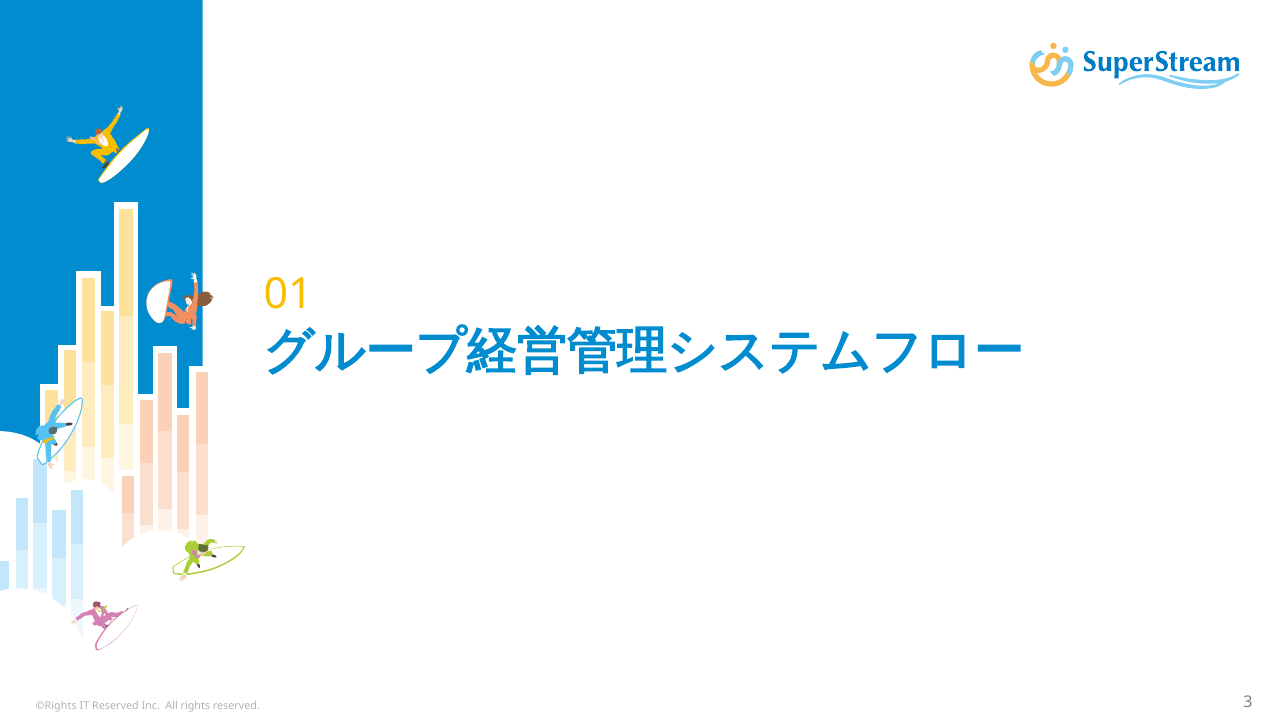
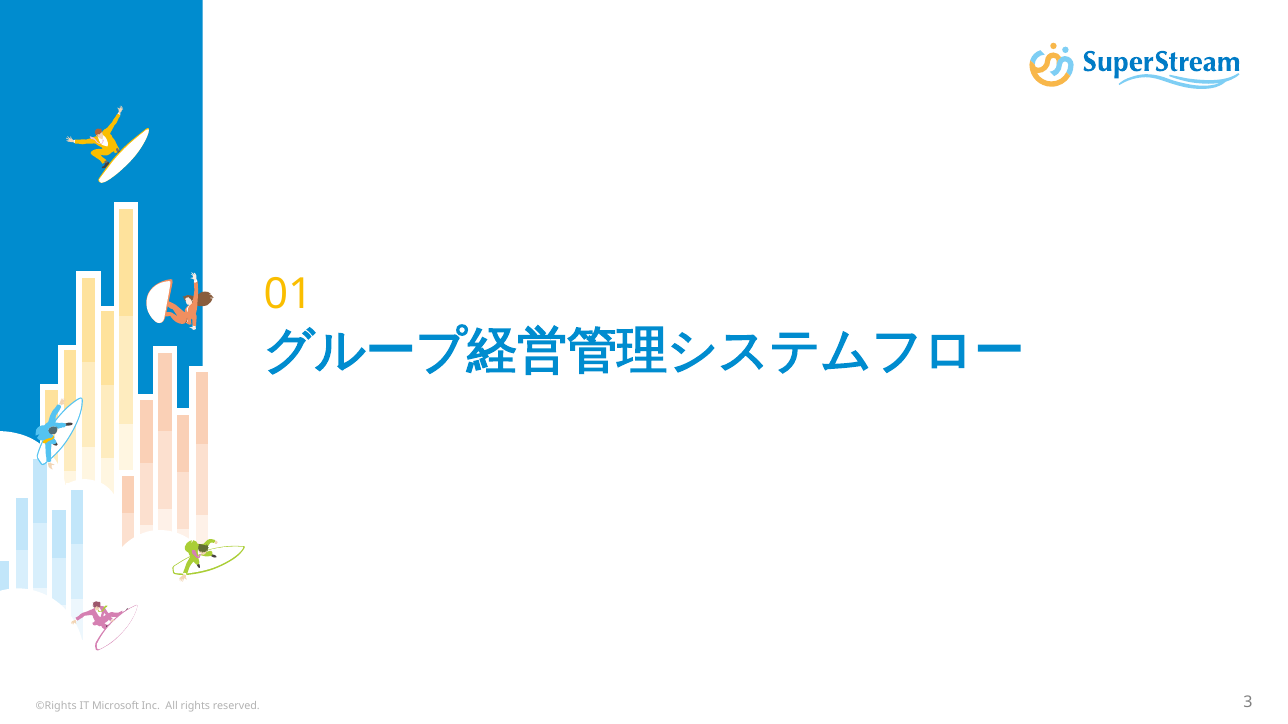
IT Reserved: Reserved -> Microsoft
